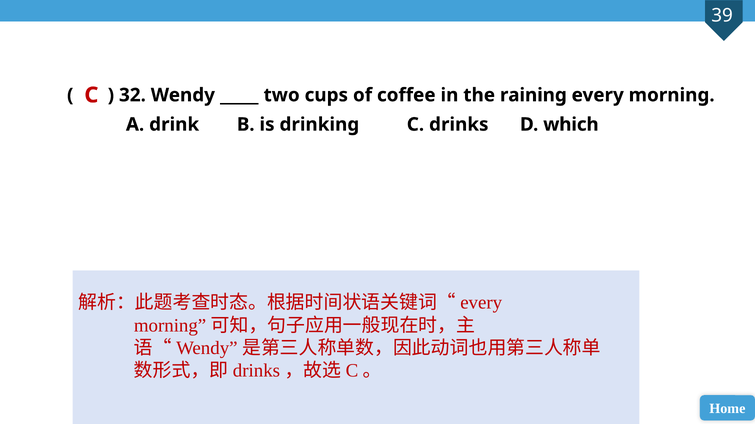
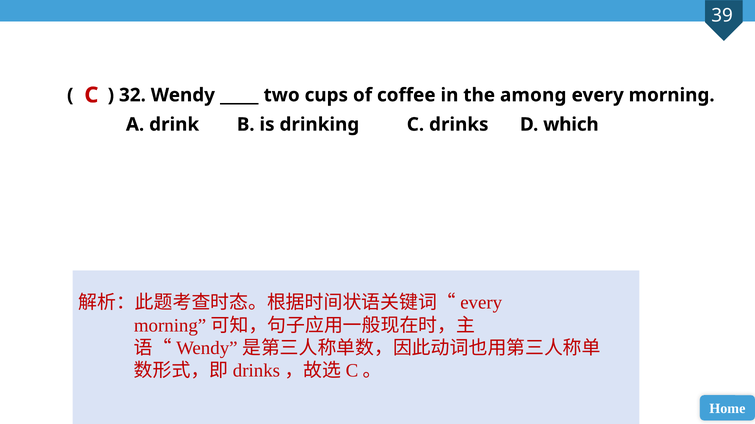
raining: raining -> among
